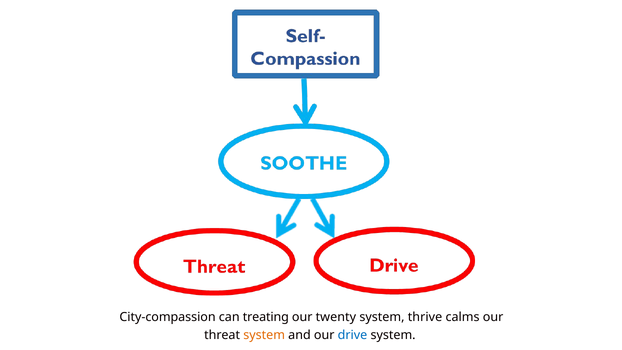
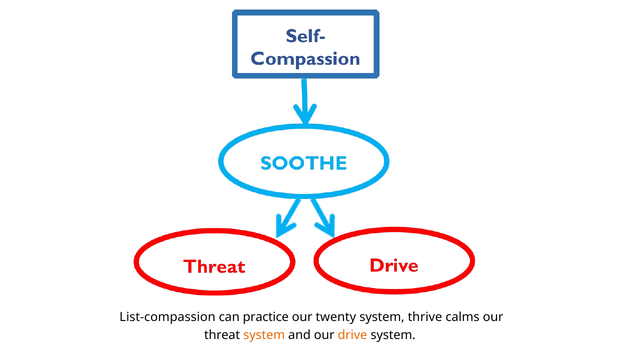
City-compassion: City-compassion -> List-compassion
treating: treating -> practice
drive colour: blue -> orange
